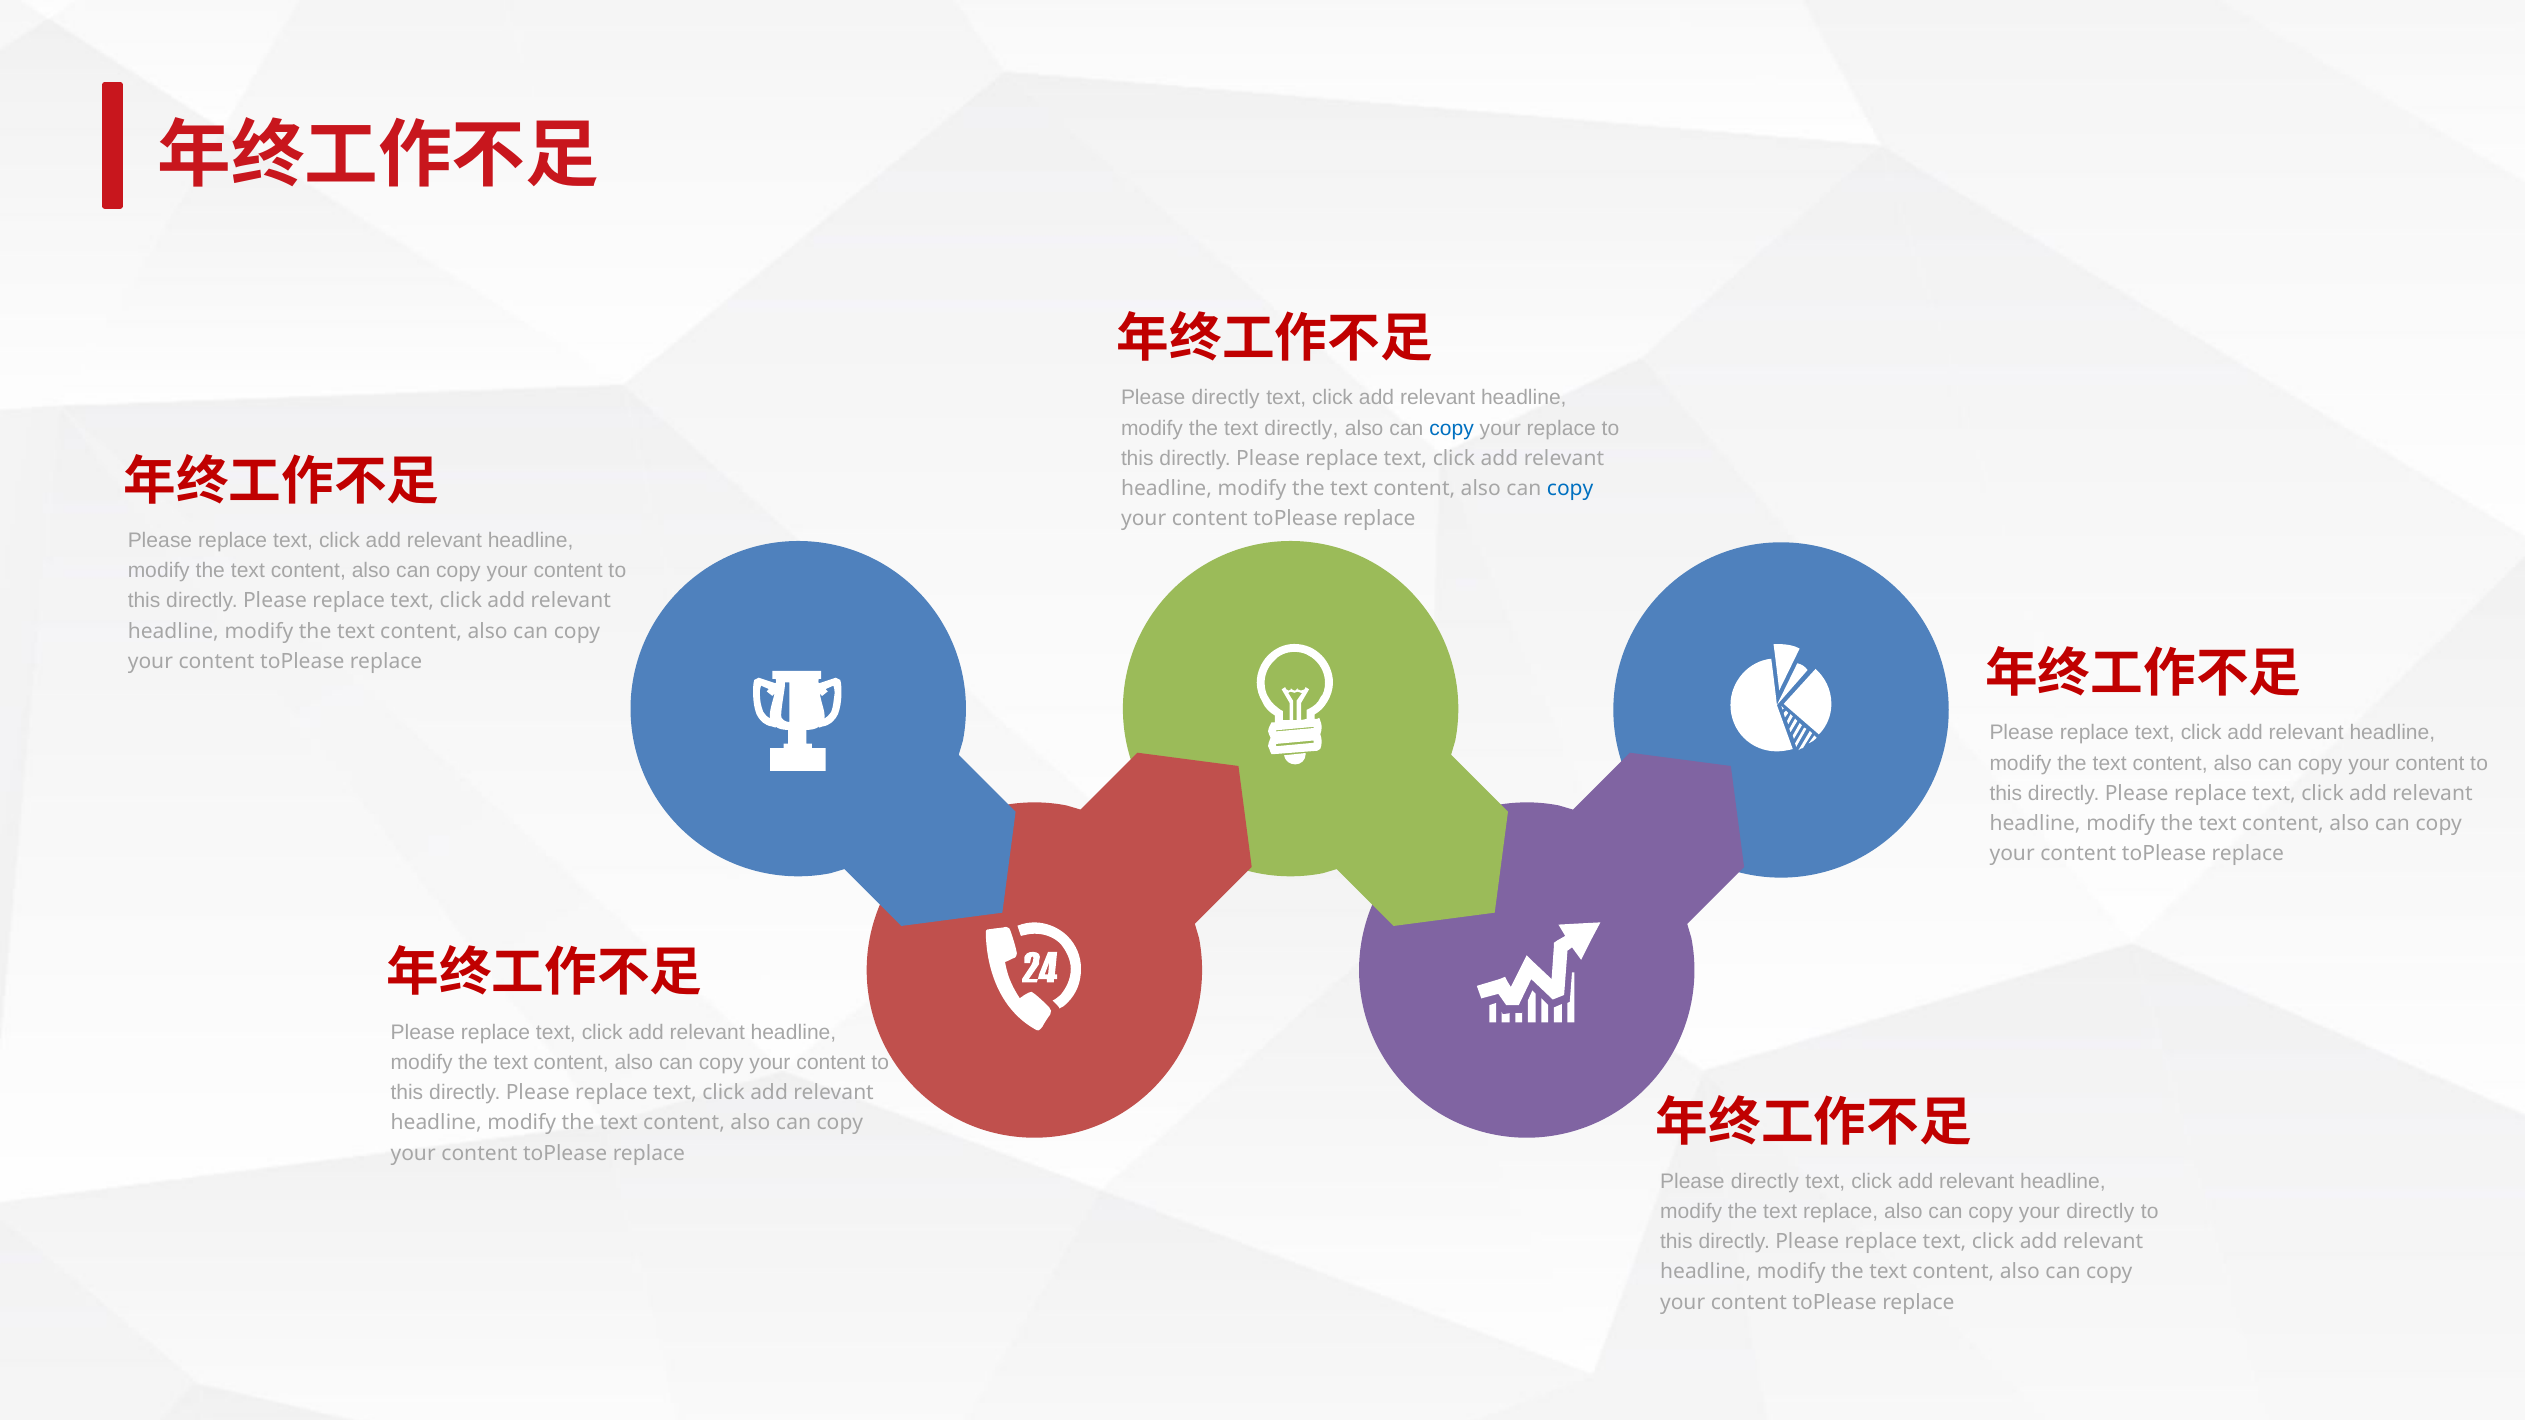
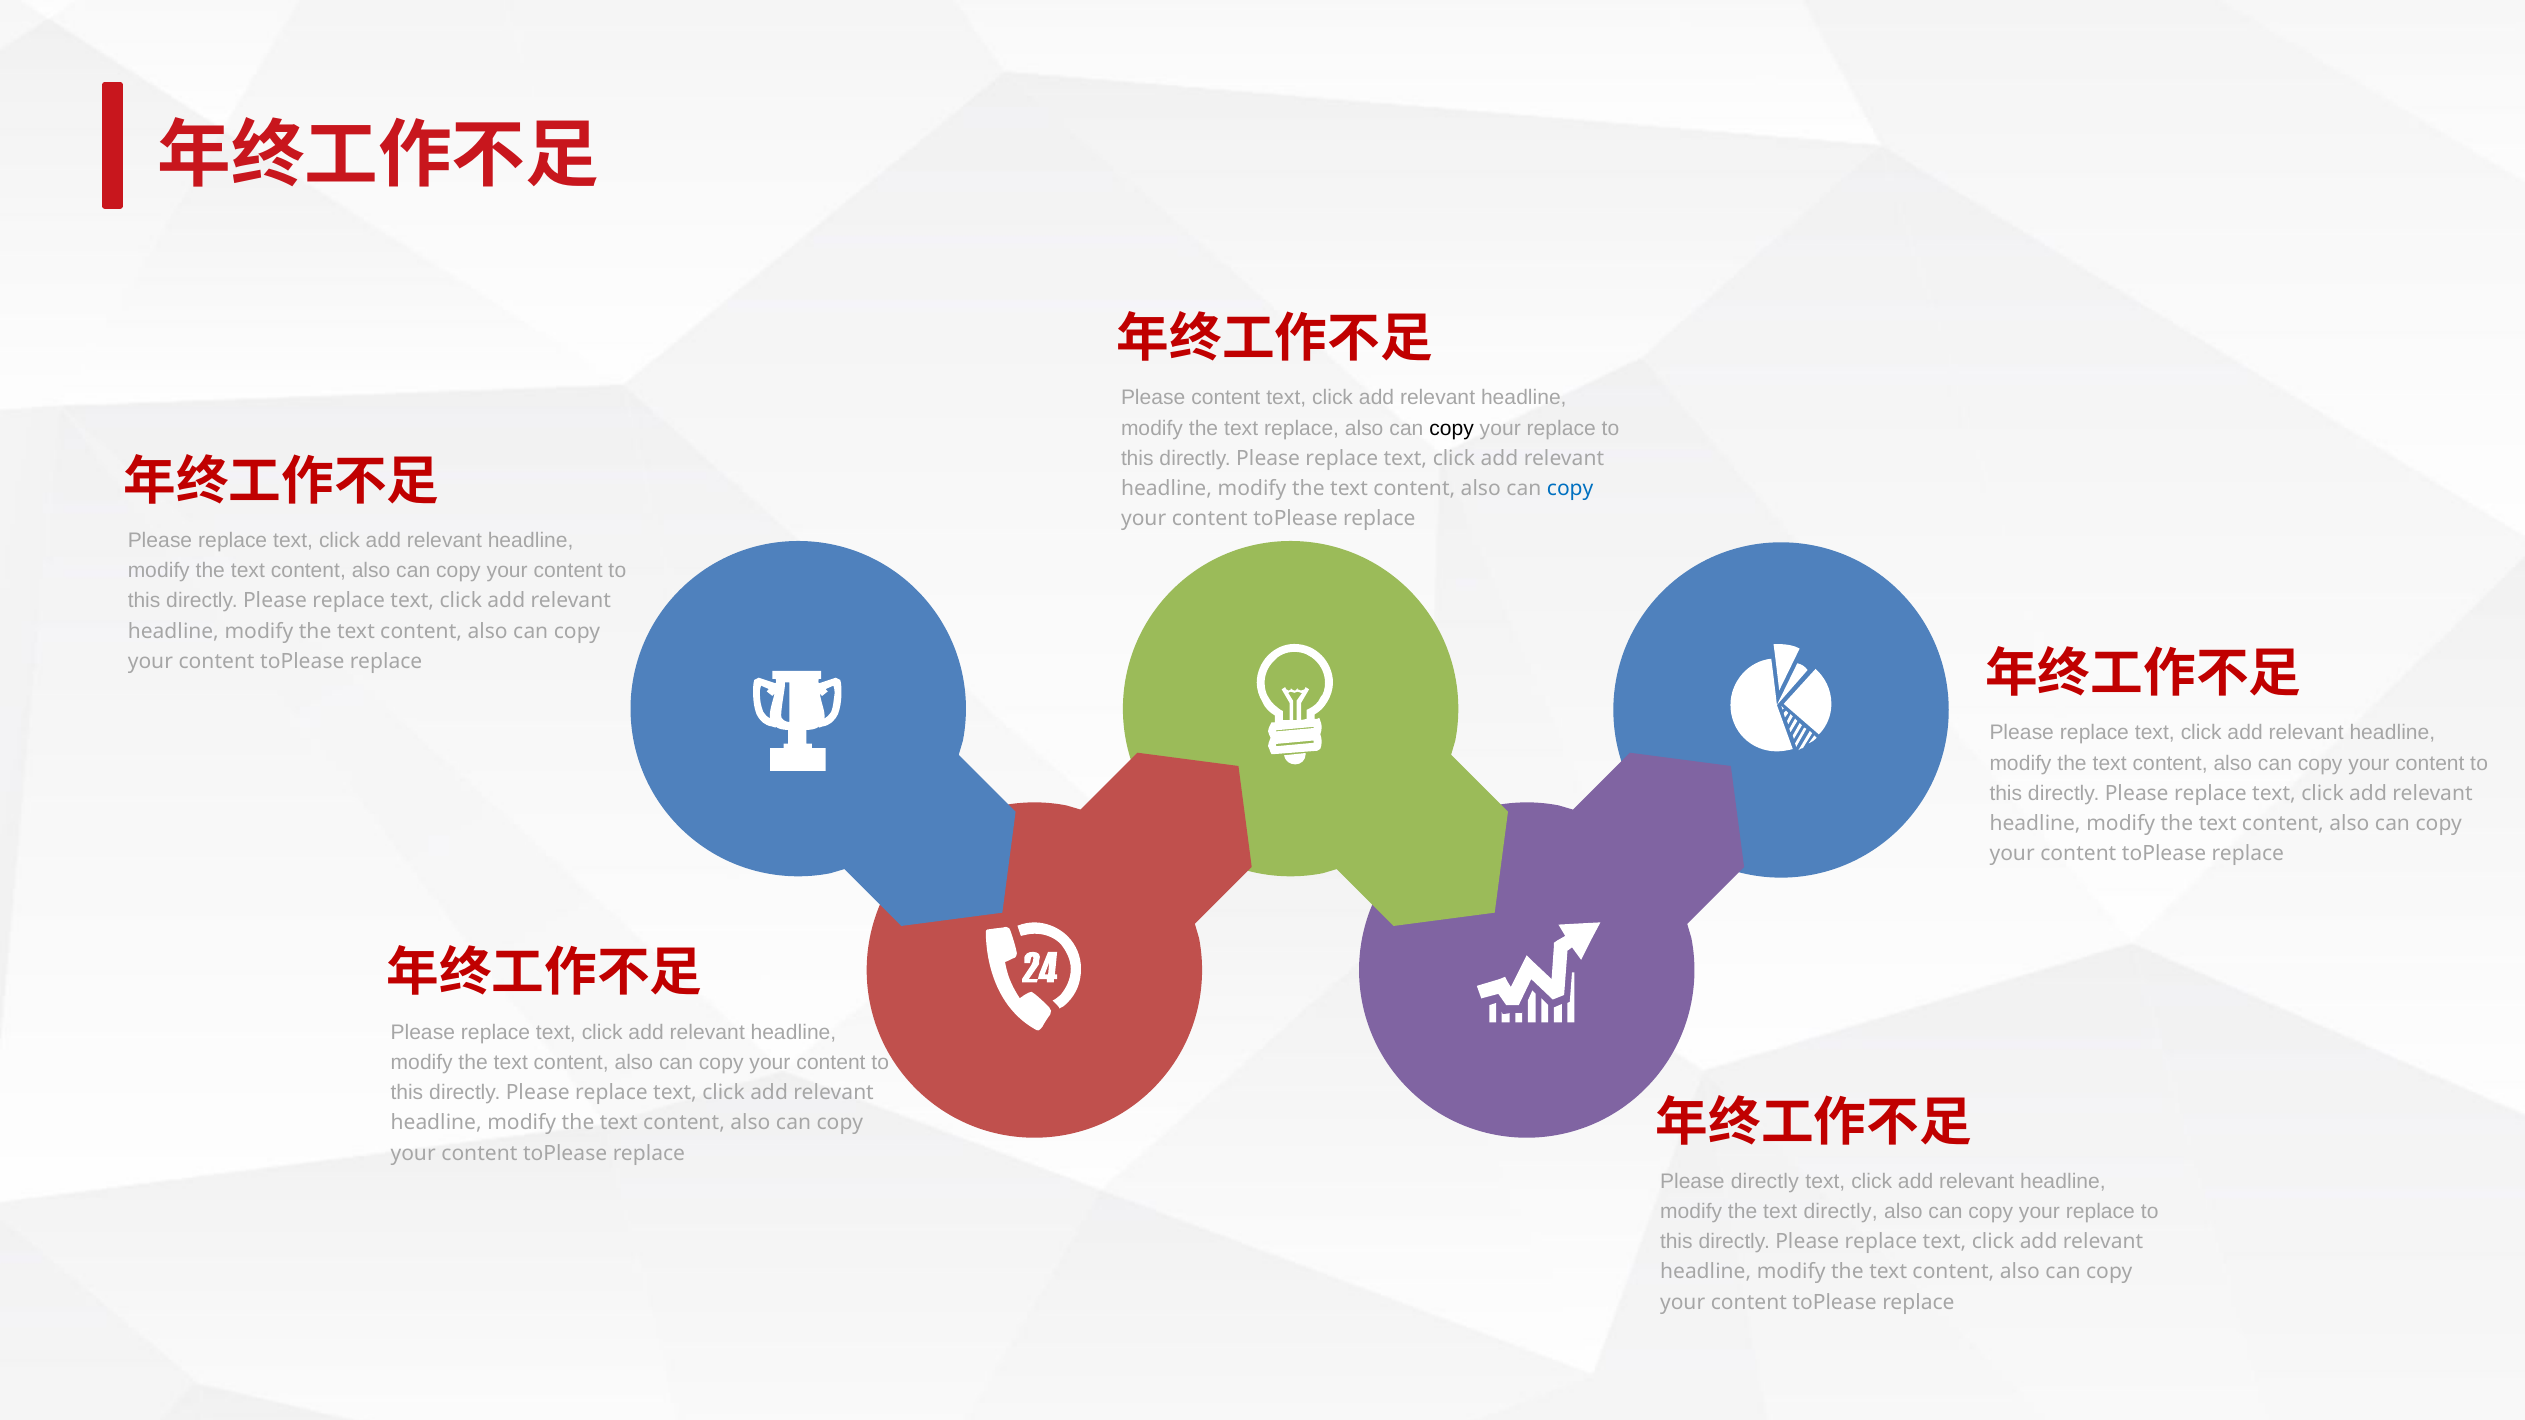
directly at (1226, 398): directly -> content
text directly: directly -> replace
copy at (1452, 428) colour: blue -> black
text replace: replace -> directly
directly at (2100, 1212): directly -> replace
